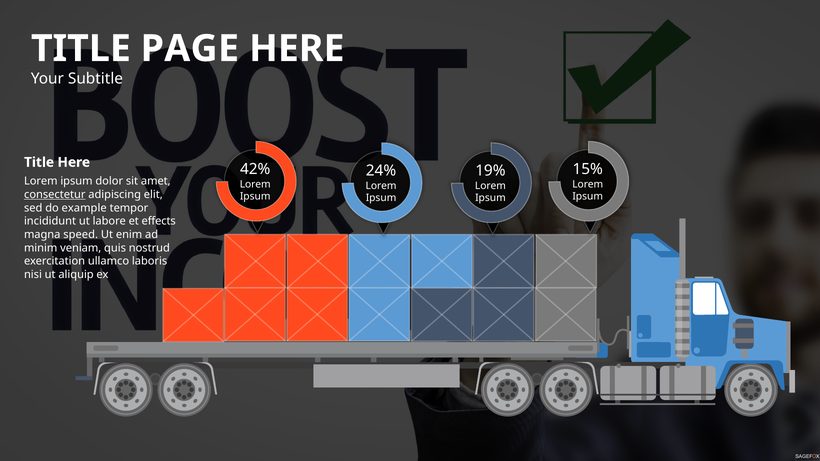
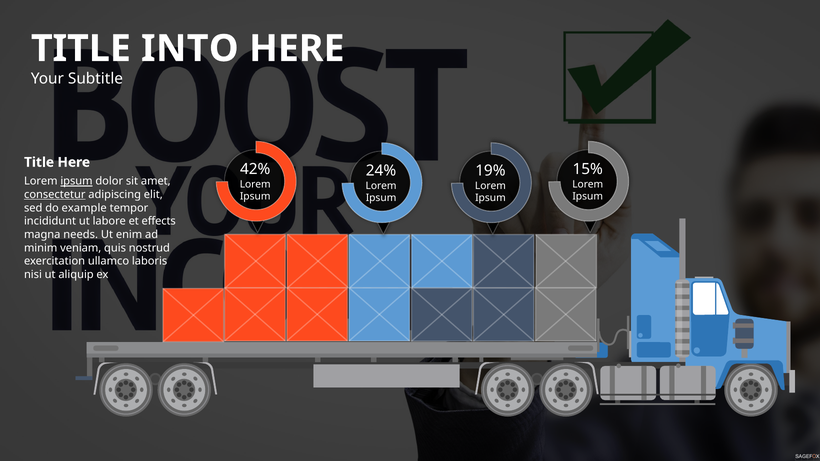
PAGE: PAGE -> INTO
ipsum at (77, 181) underline: none -> present
speed: speed -> needs
